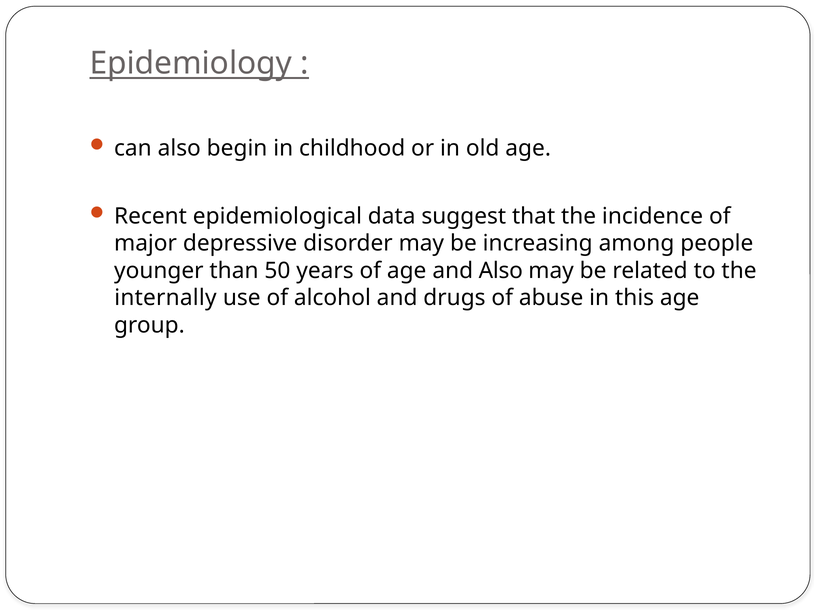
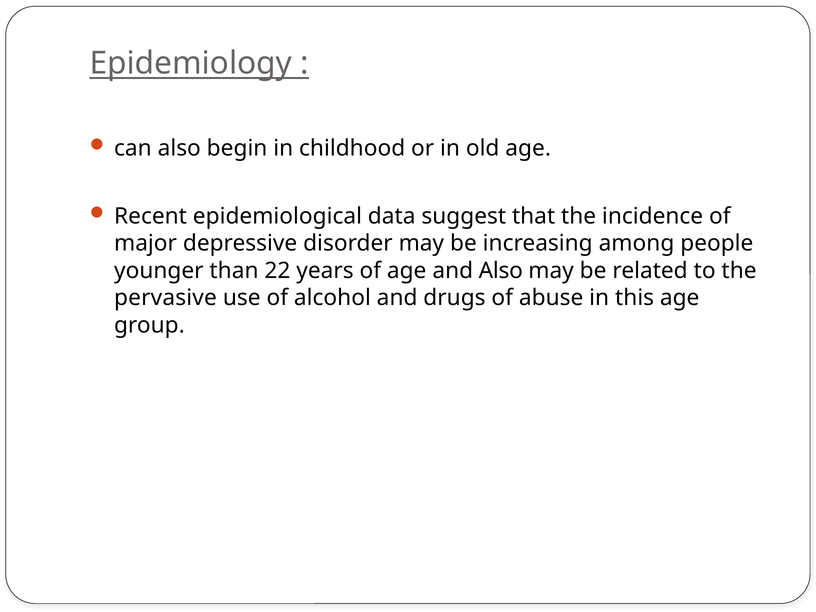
50: 50 -> 22
internally: internally -> pervasive
